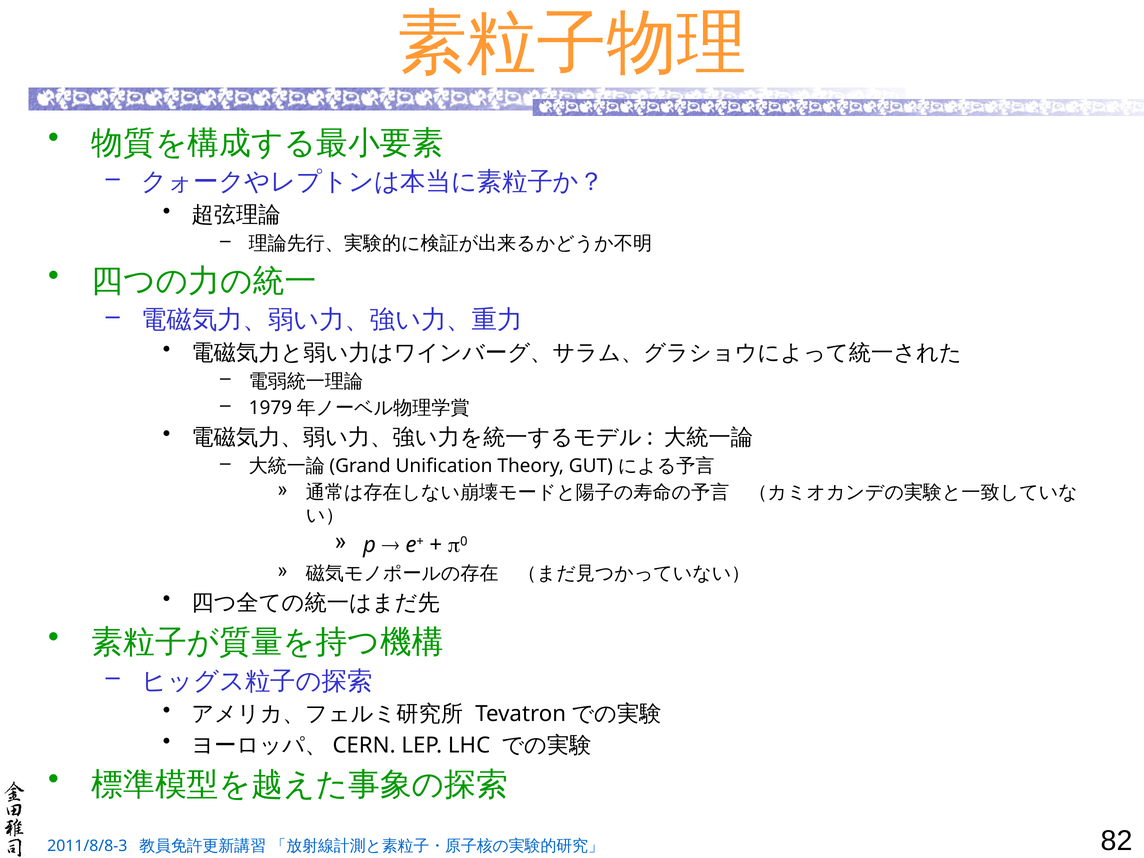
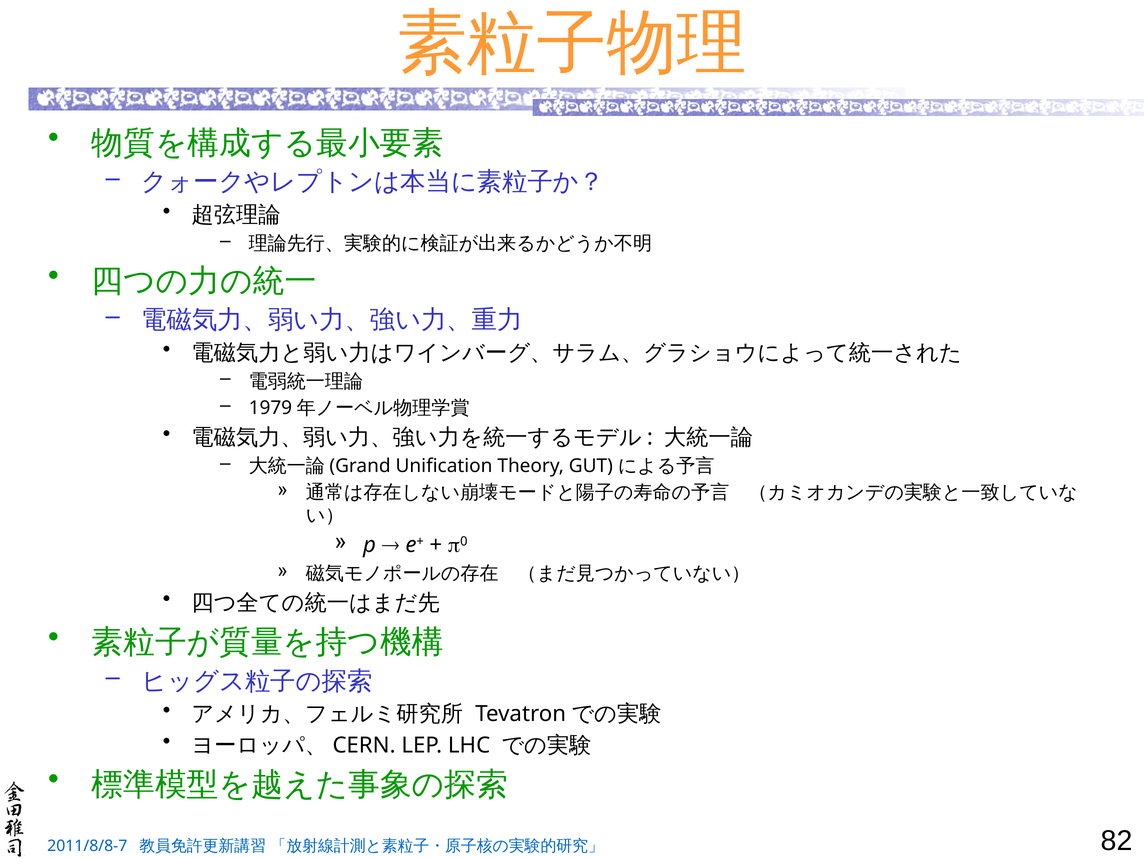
2011/8/8-3: 2011/8/8-3 -> 2011/8/8-7
